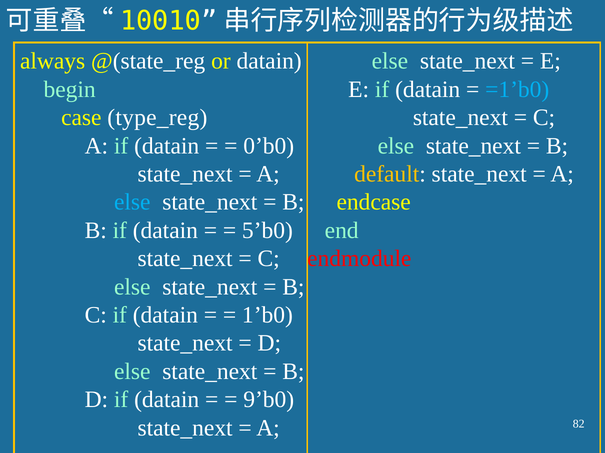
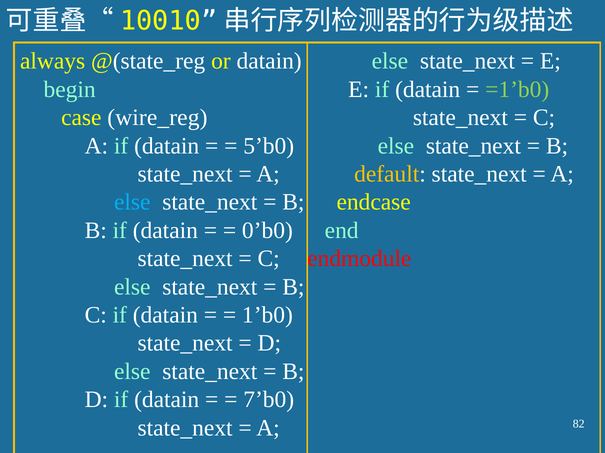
=1’b0 colour: light blue -> light green
type_reg: type_reg -> wire_reg
0’b0: 0’b0 -> 5’b0
5’b0: 5’b0 -> 0’b0
9’b0: 9’b0 -> 7’b0
